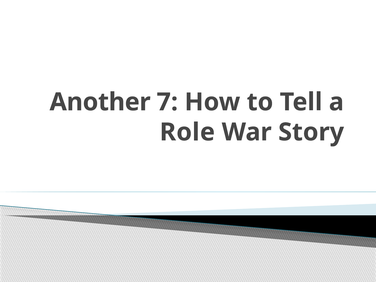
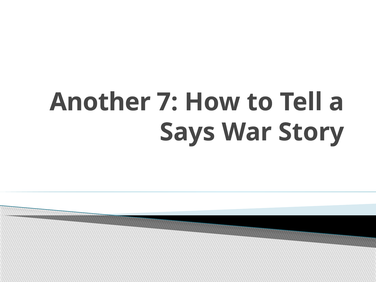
Role: Role -> Says
